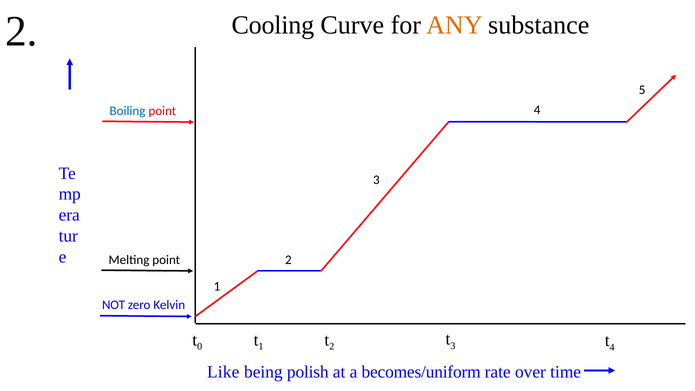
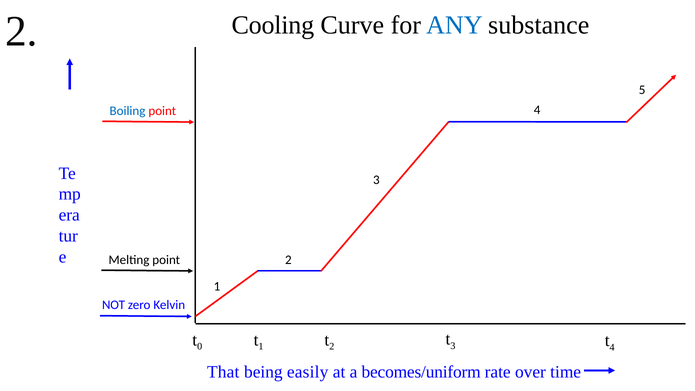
ANY colour: orange -> blue
Like: Like -> That
polish: polish -> easily
